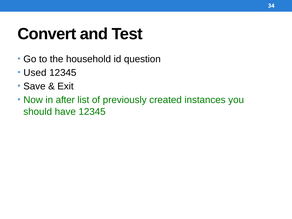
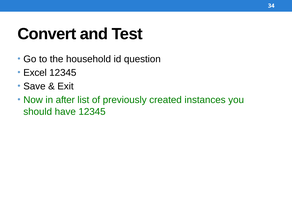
Used: Used -> Excel
